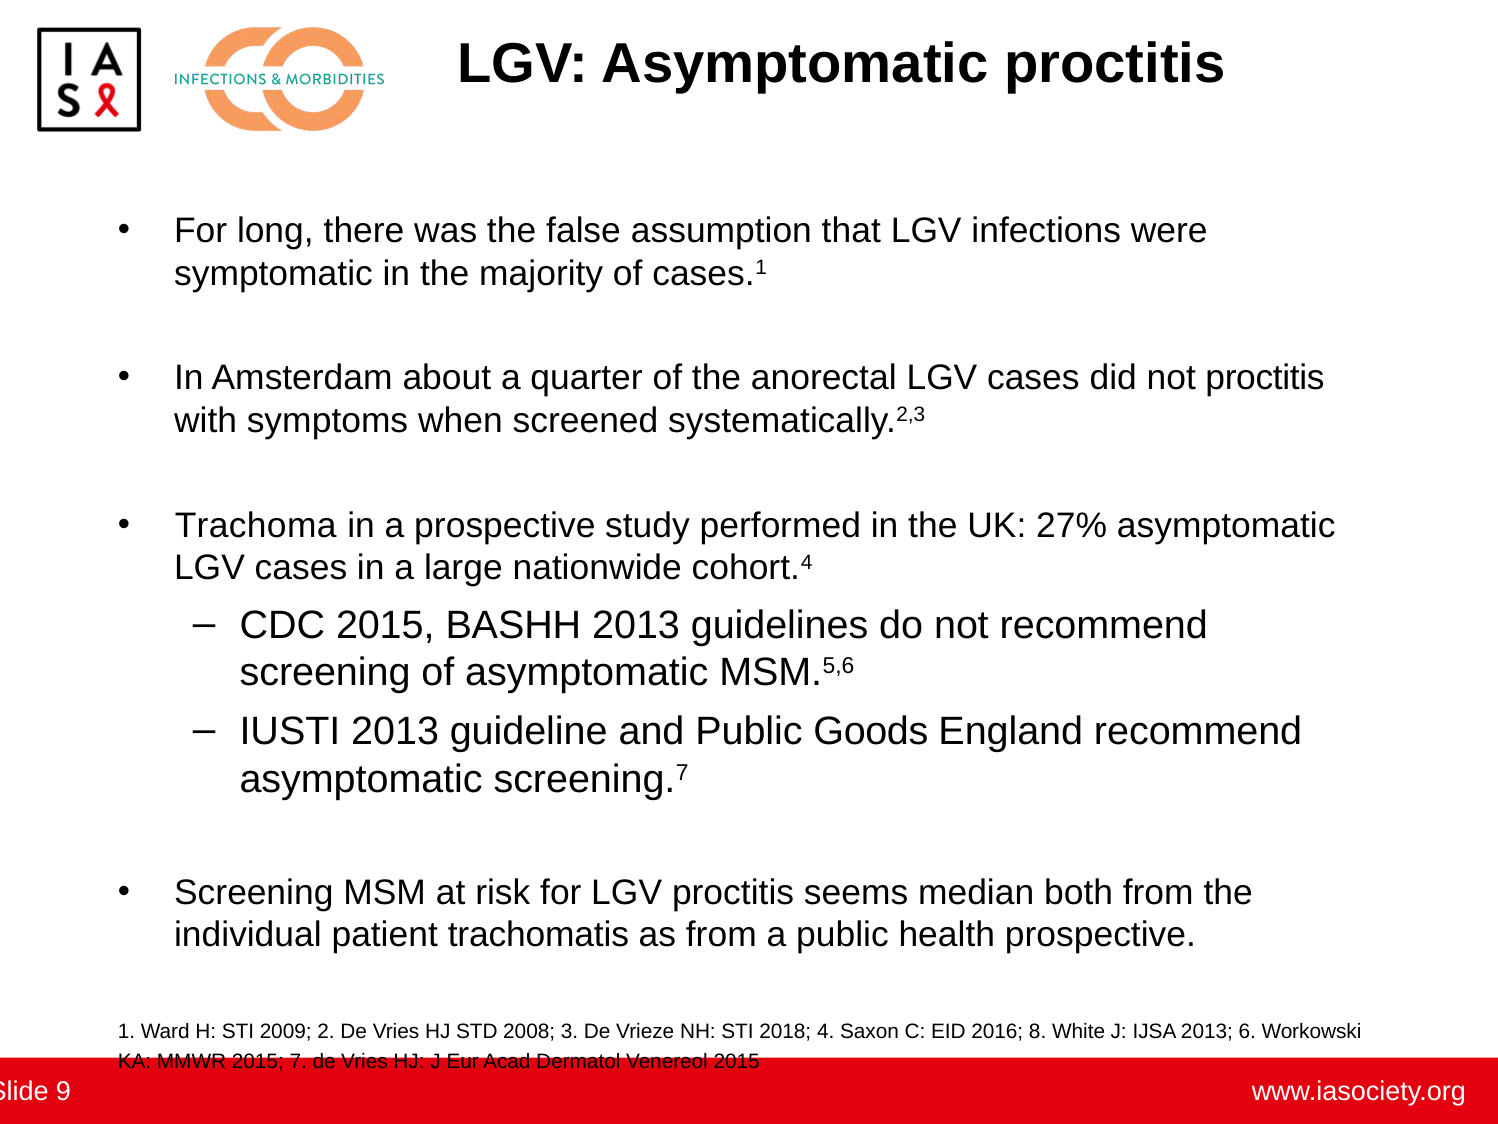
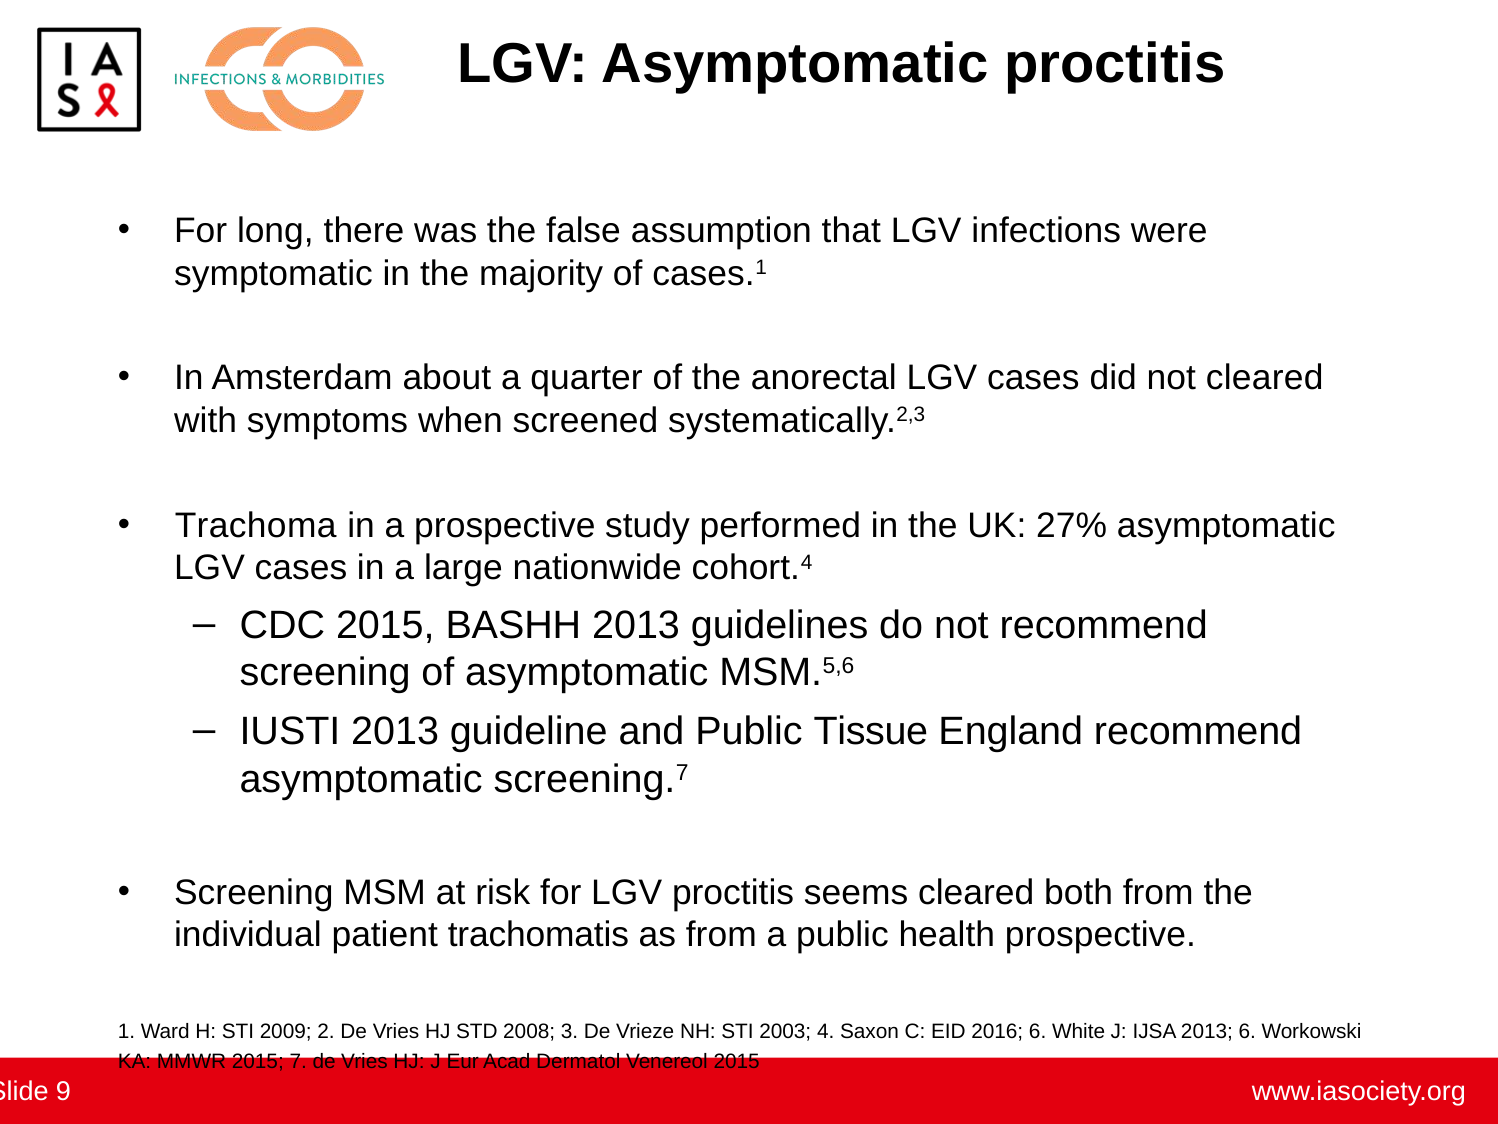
not proctitis: proctitis -> cleared
Goods: Goods -> Tissue
seems median: median -> cleared
2018: 2018 -> 2003
2016 8: 8 -> 6
